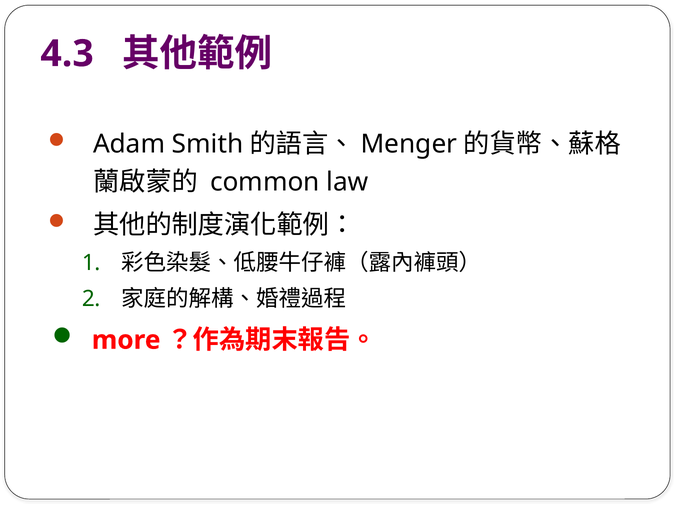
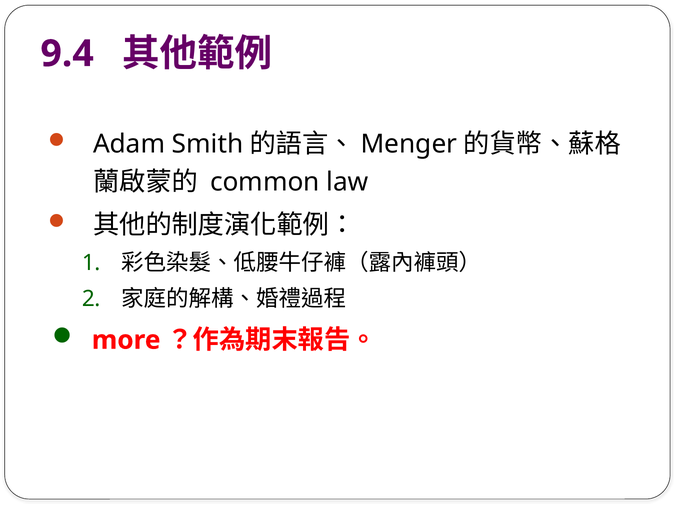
4.3: 4.3 -> 9.4
